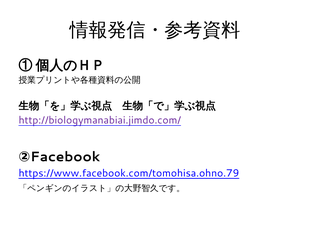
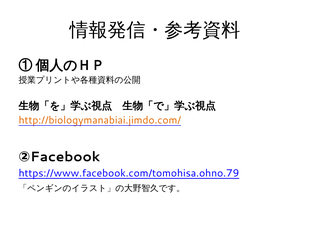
http://biologymanabiai.jimdo.com/ colour: purple -> orange
